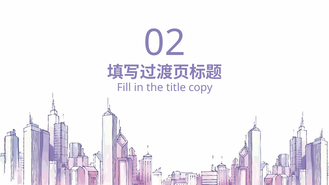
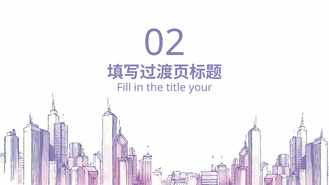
copy: copy -> your
